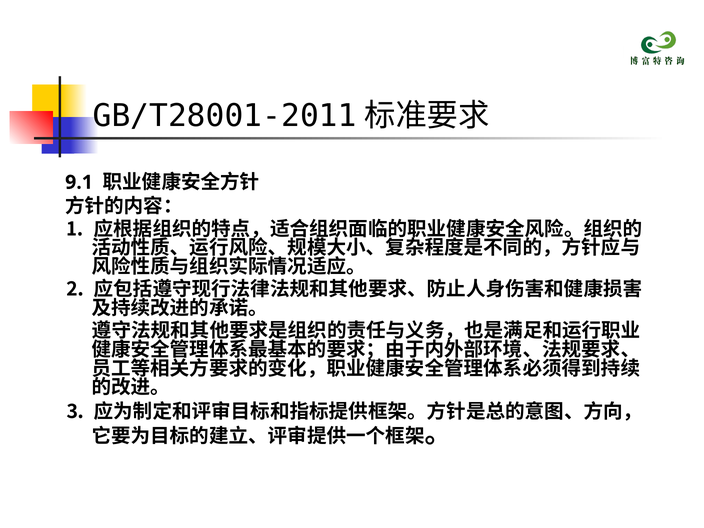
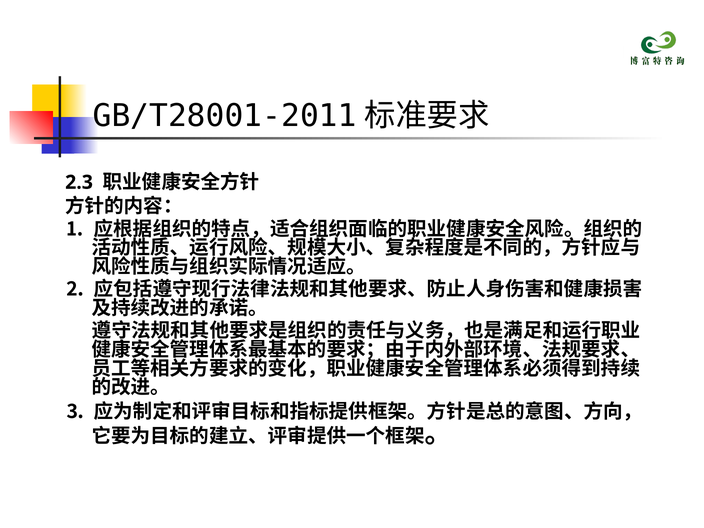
9.1: 9.1 -> 2.3
